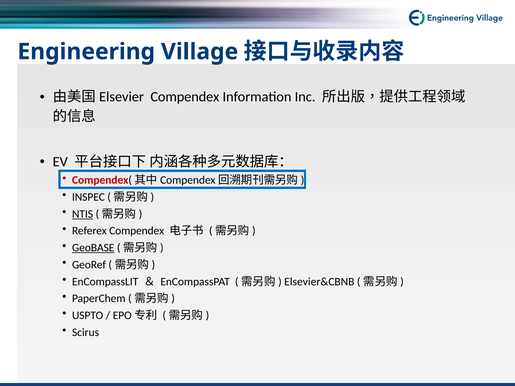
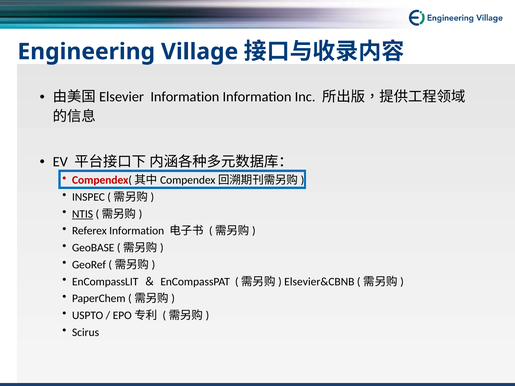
Compendex at (185, 97): Compendex -> Information
Referex Compendex: Compendex -> Information
GeoBASE underline: present -> none
